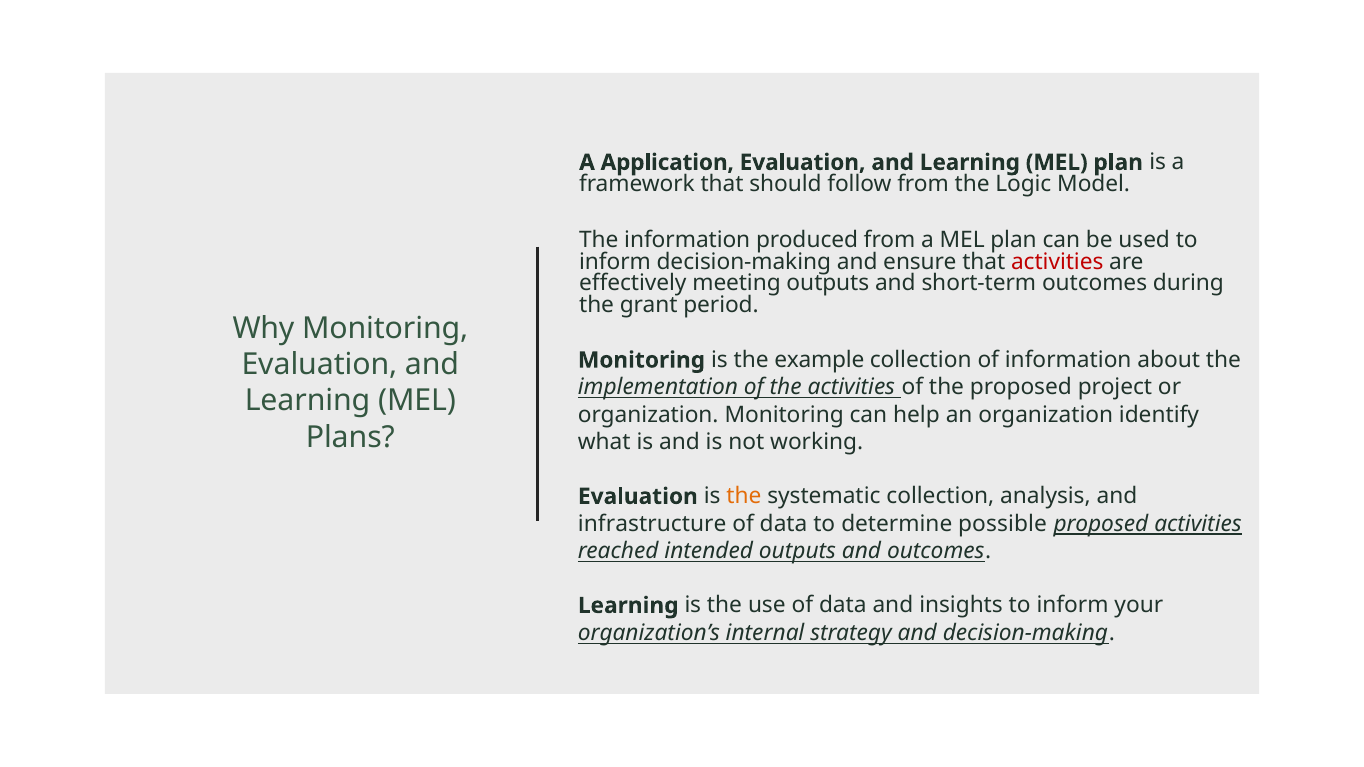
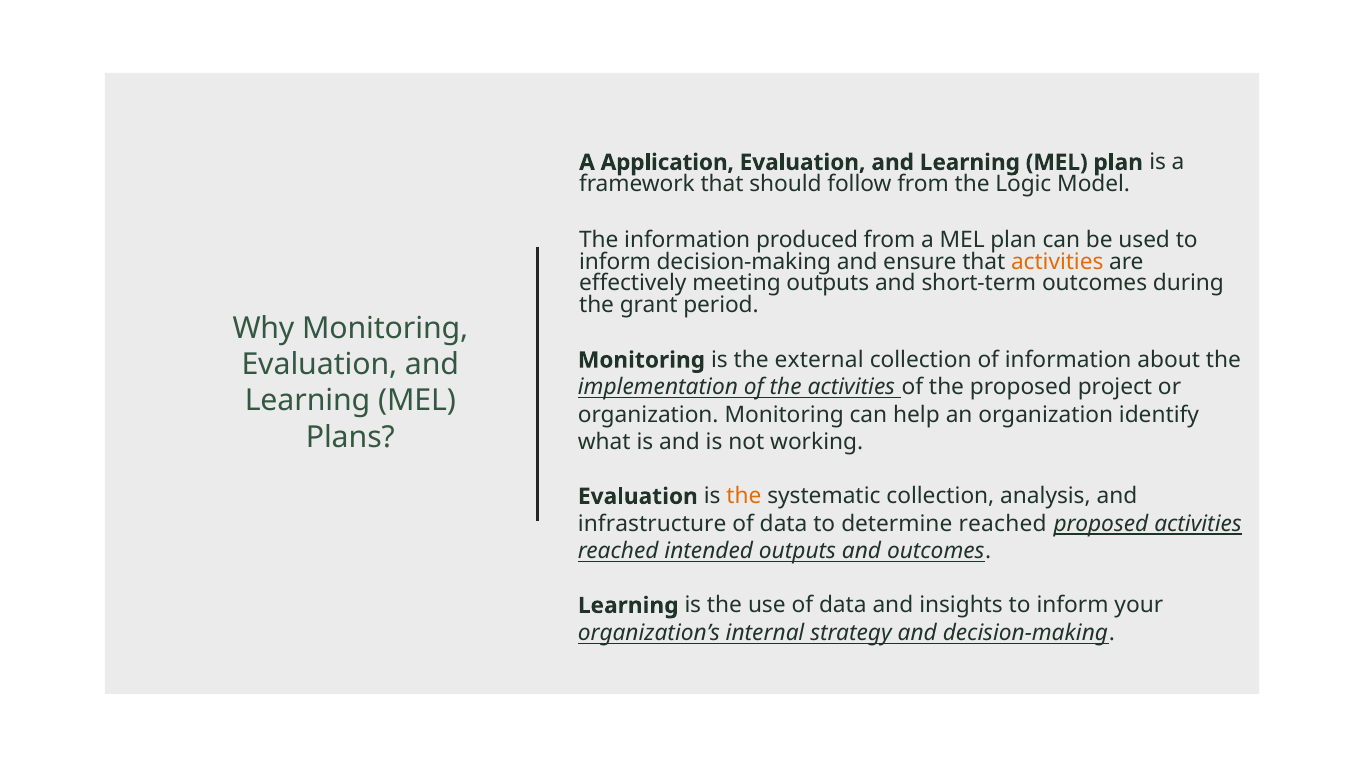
activities at (1057, 262) colour: red -> orange
example: example -> external
determine possible: possible -> reached
